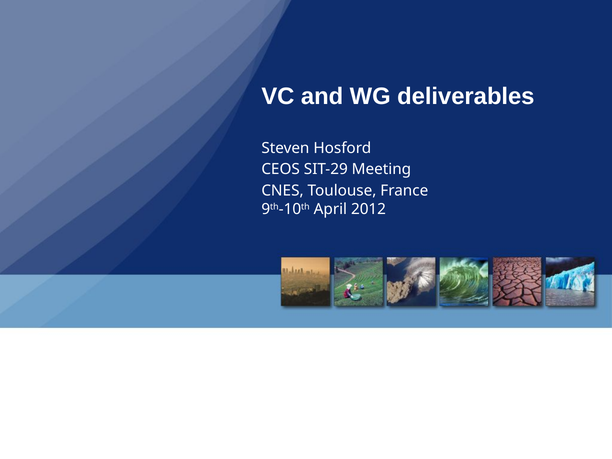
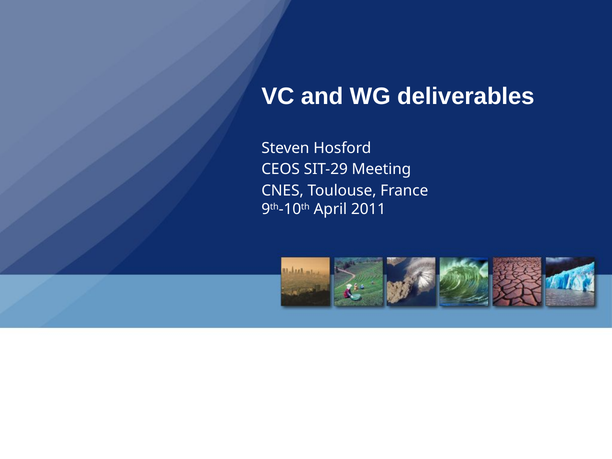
2012: 2012 -> 2011
